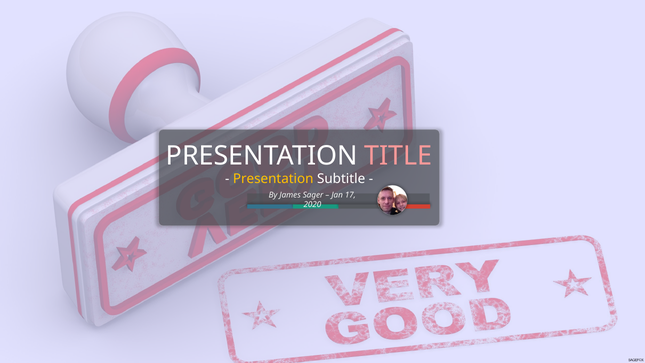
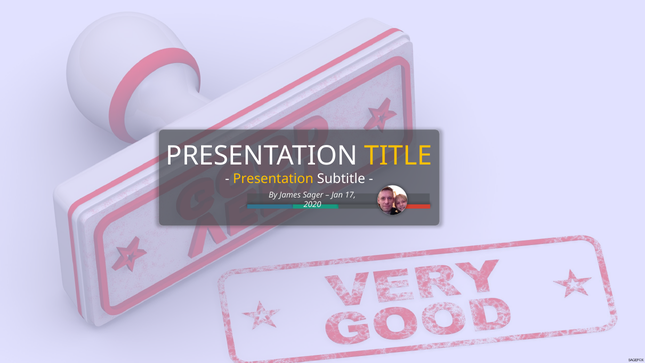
TITLE colour: pink -> yellow
